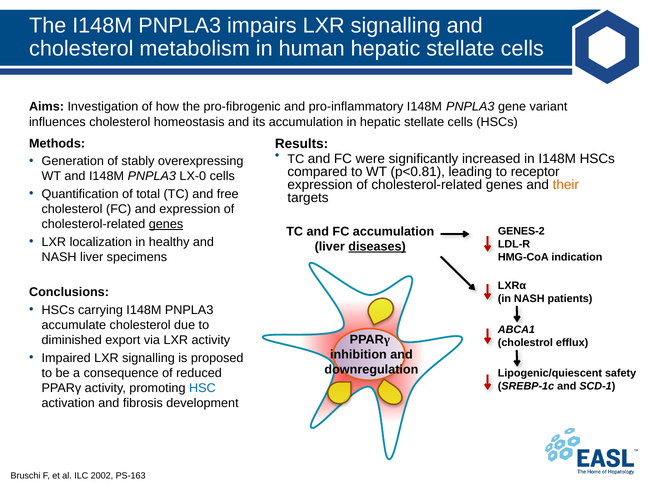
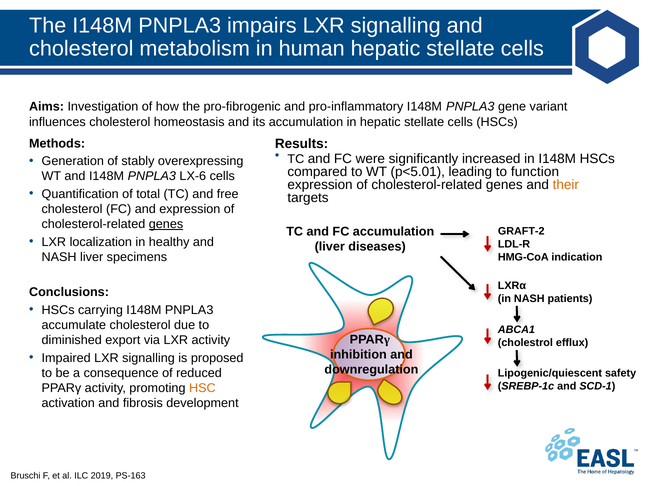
p<0.81: p<0.81 -> p<5.01
receptor: receptor -> function
LX-0: LX-0 -> LX-6
GENES-2: GENES-2 -> GRAFT-2
diseases underline: present -> none
HSC colour: blue -> orange
2002: 2002 -> 2019
